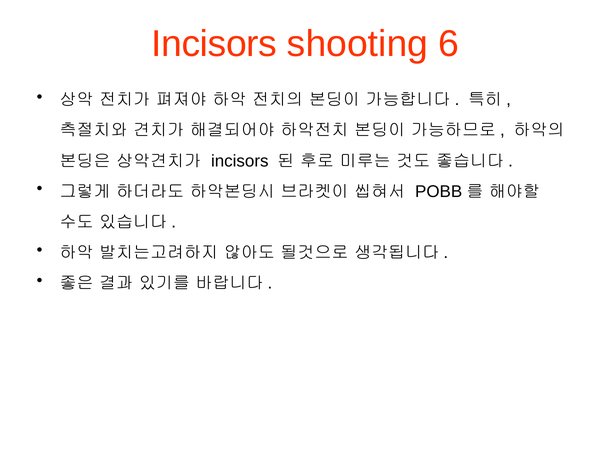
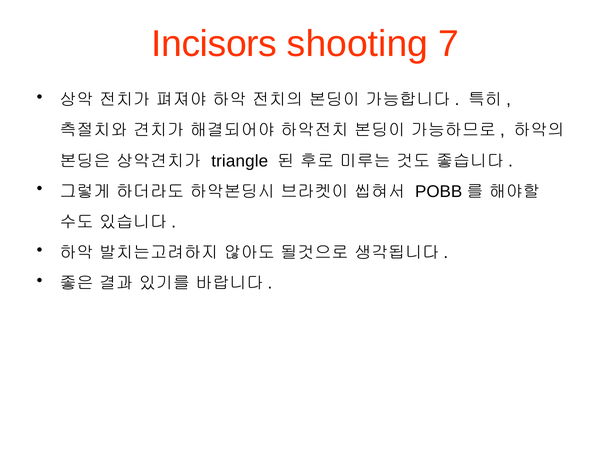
6: 6 -> 7
incisors at (240, 161): incisors -> triangle
